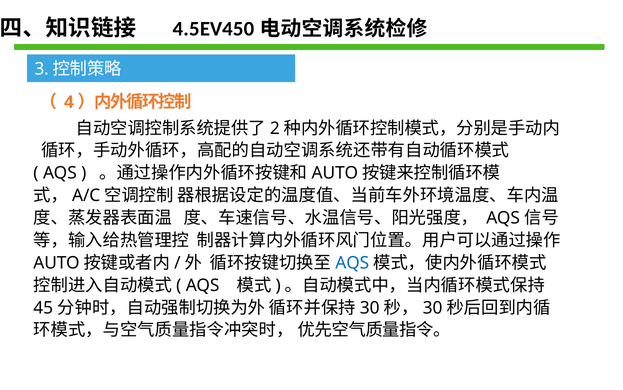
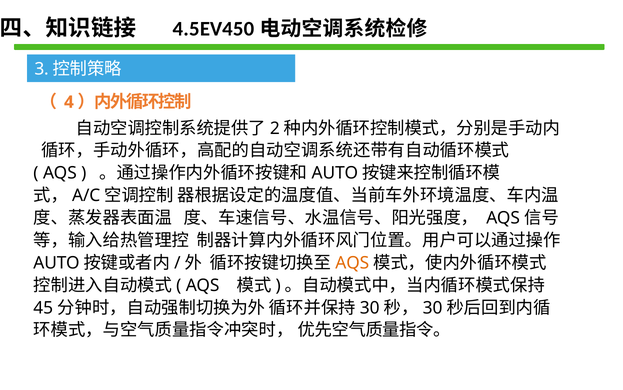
AQS at (352, 263) colour: blue -> orange
